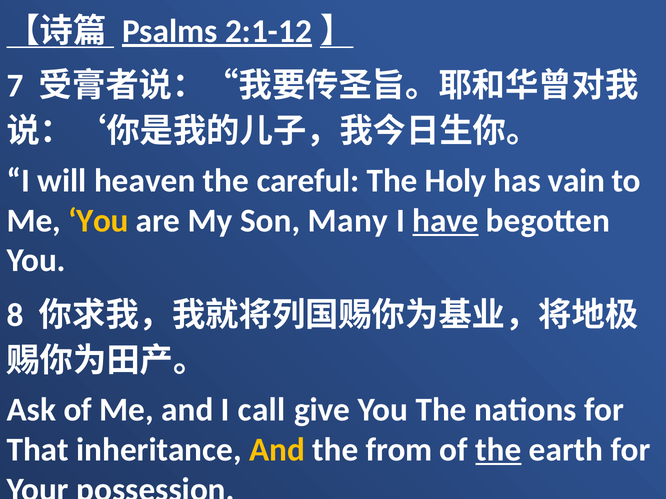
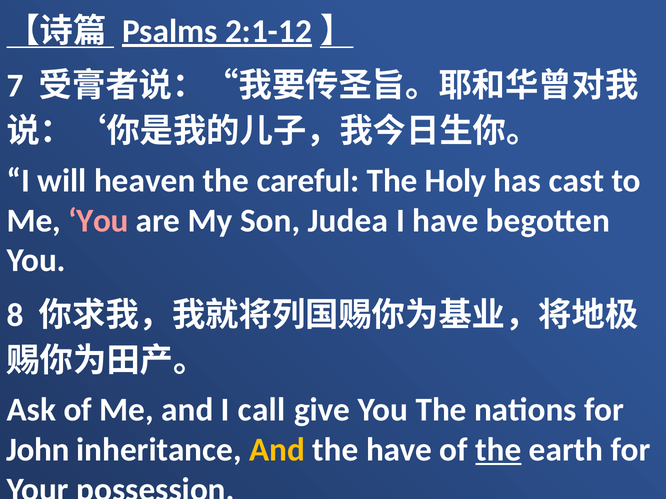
vain: vain -> cast
You at (98, 221) colour: yellow -> pink
Many: Many -> Judea
have at (446, 221) underline: present -> none
That: That -> John
the from: from -> have
